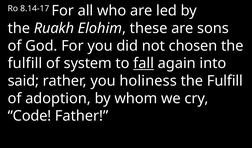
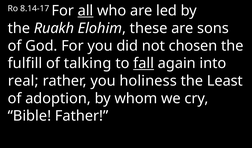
all underline: none -> present
system: system -> talking
said: said -> real
Fulfill at (225, 81): Fulfill -> Least
Code: Code -> Bible
